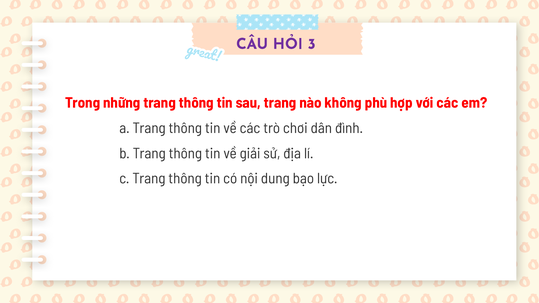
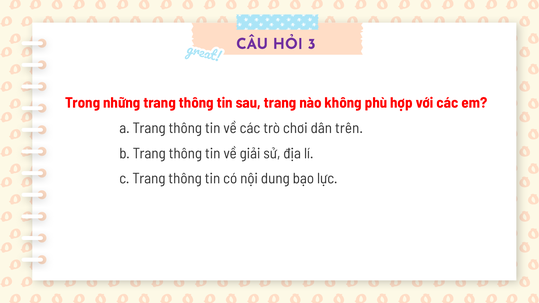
đình: đình -> trên
